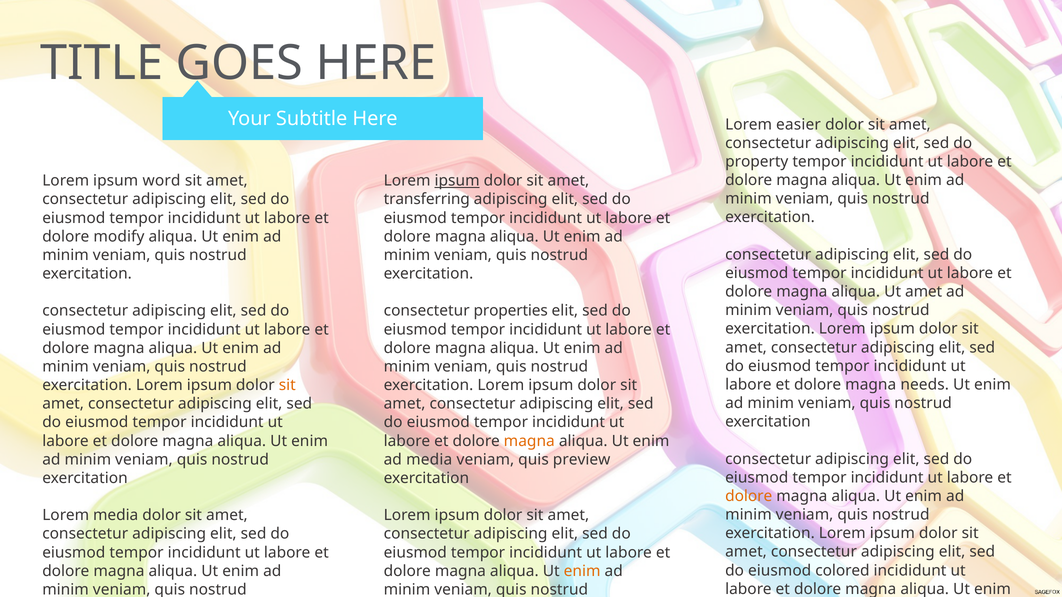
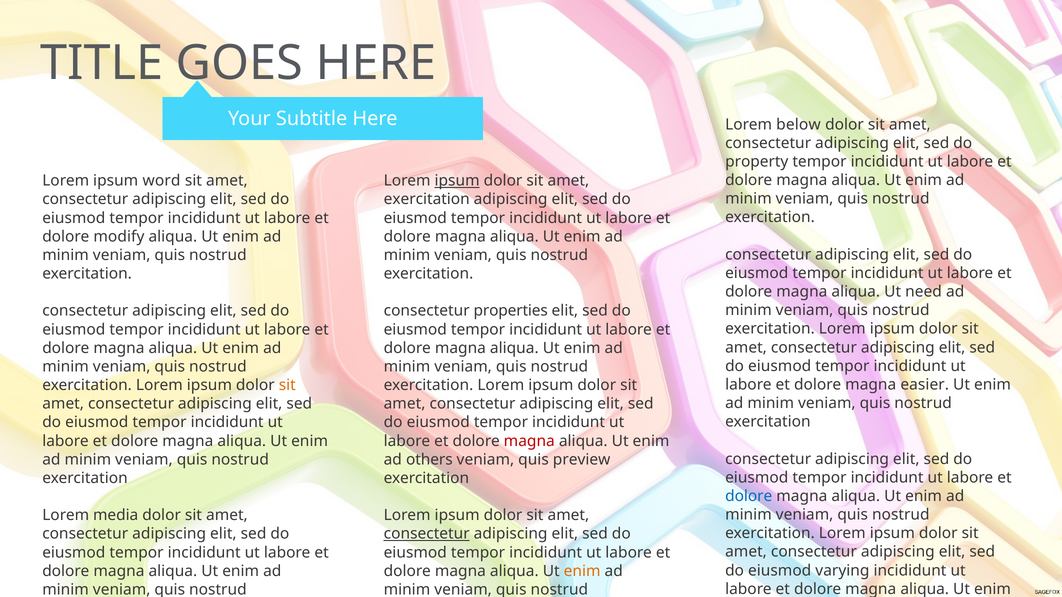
easier: easier -> below
transferring at (427, 199): transferring -> exercitation
Ut amet: amet -> need
needs: needs -> easier
magna at (529, 441) colour: orange -> red
ad media: media -> others
dolore at (749, 496) colour: orange -> blue
consectetur at (427, 534) underline: none -> present
colored: colored -> varying
